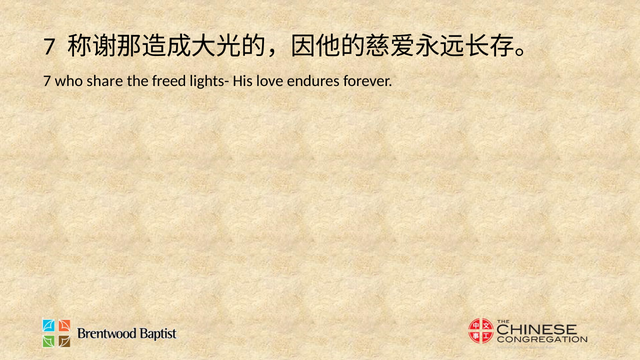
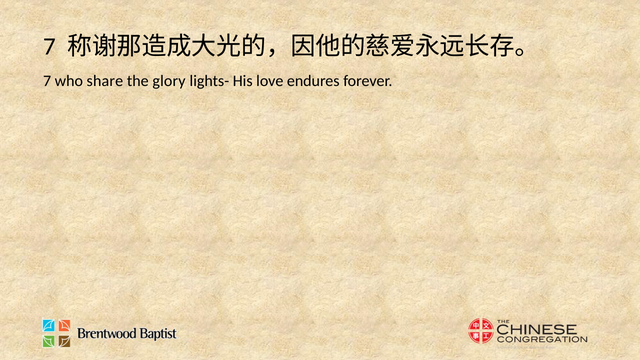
freed: freed -> glory
